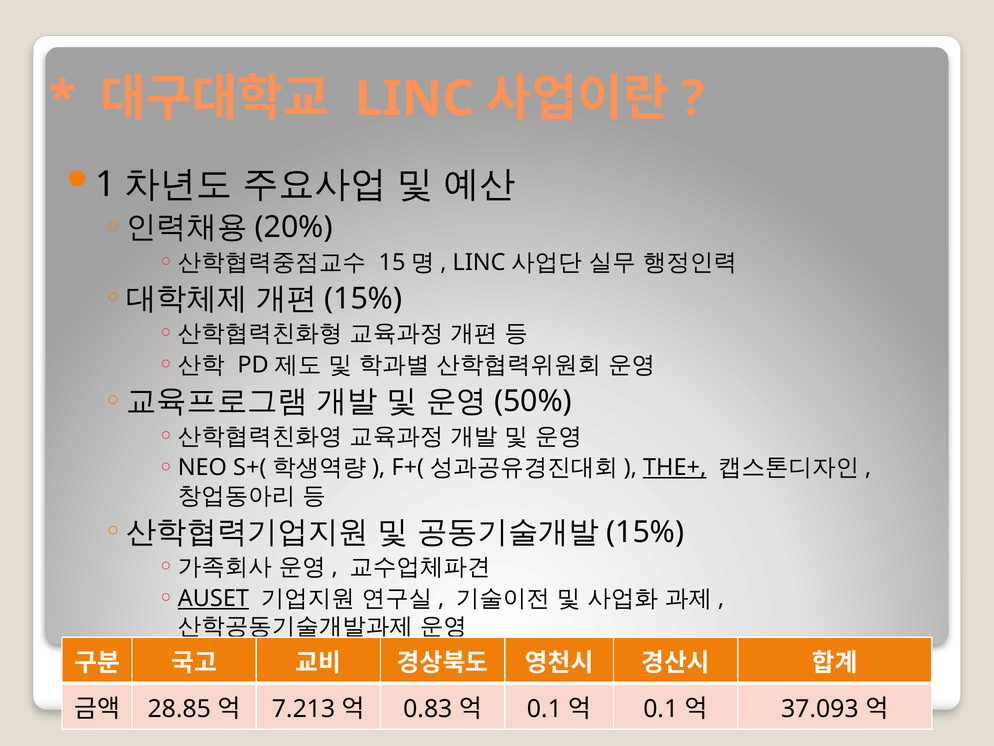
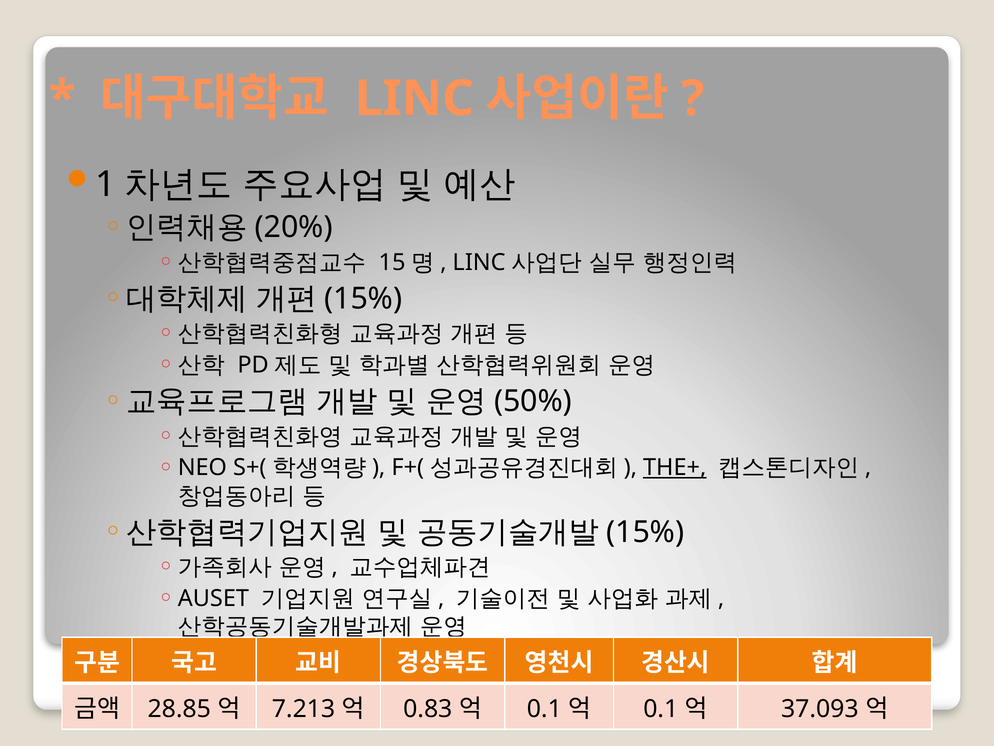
AUSET underline: present -> none
